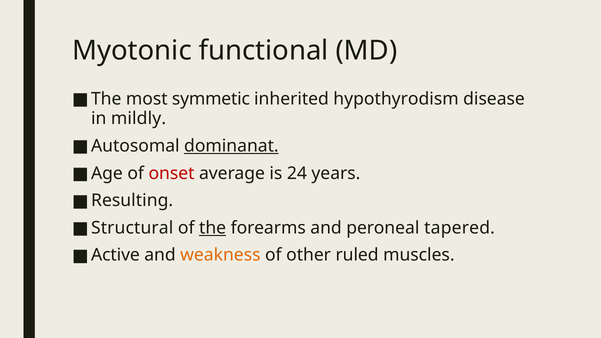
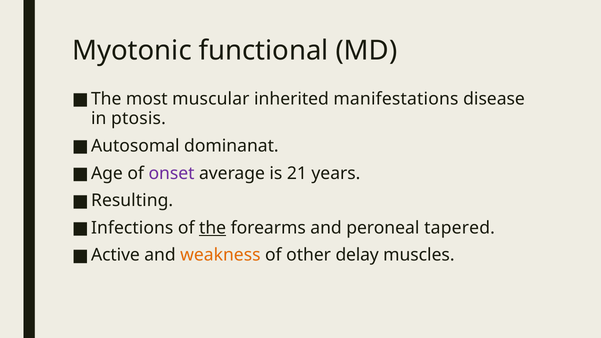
symmetic: symmetic -> muscular
hypothyrodism: hypothyrodism -> manifestations
mildly: mildly -> ptosis
dominanat underline: present -> none
onset colour: red -> purple
24: 24 -> 21
Structural: Structural -> Infections
ruled: ruled -> delay
